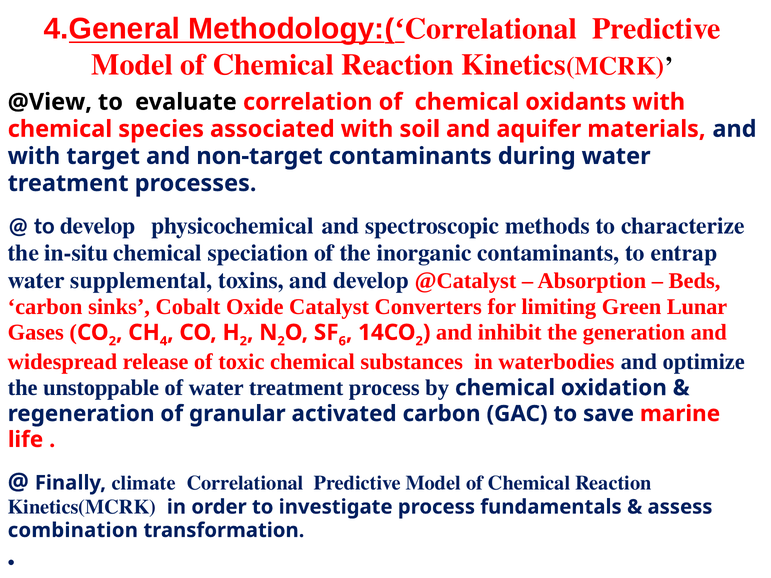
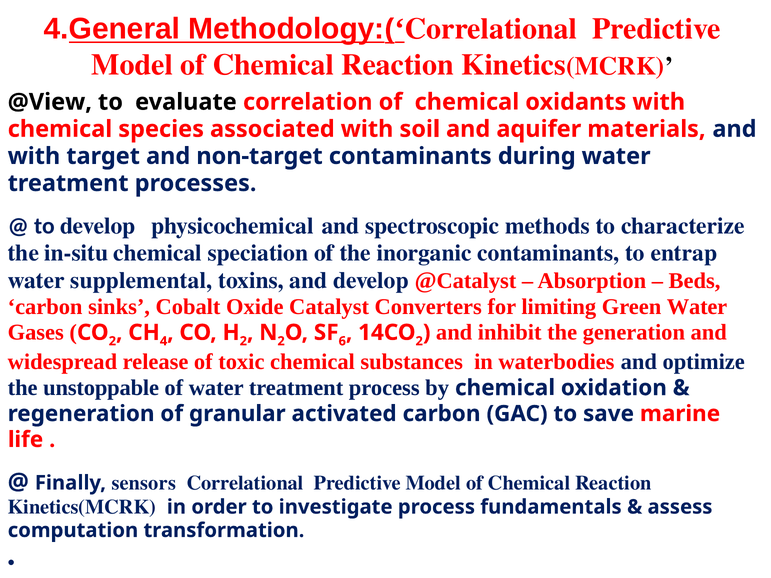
Green Lunar: Lunar -> Water
climate: climate -> sensors
combination: combination -> computation
